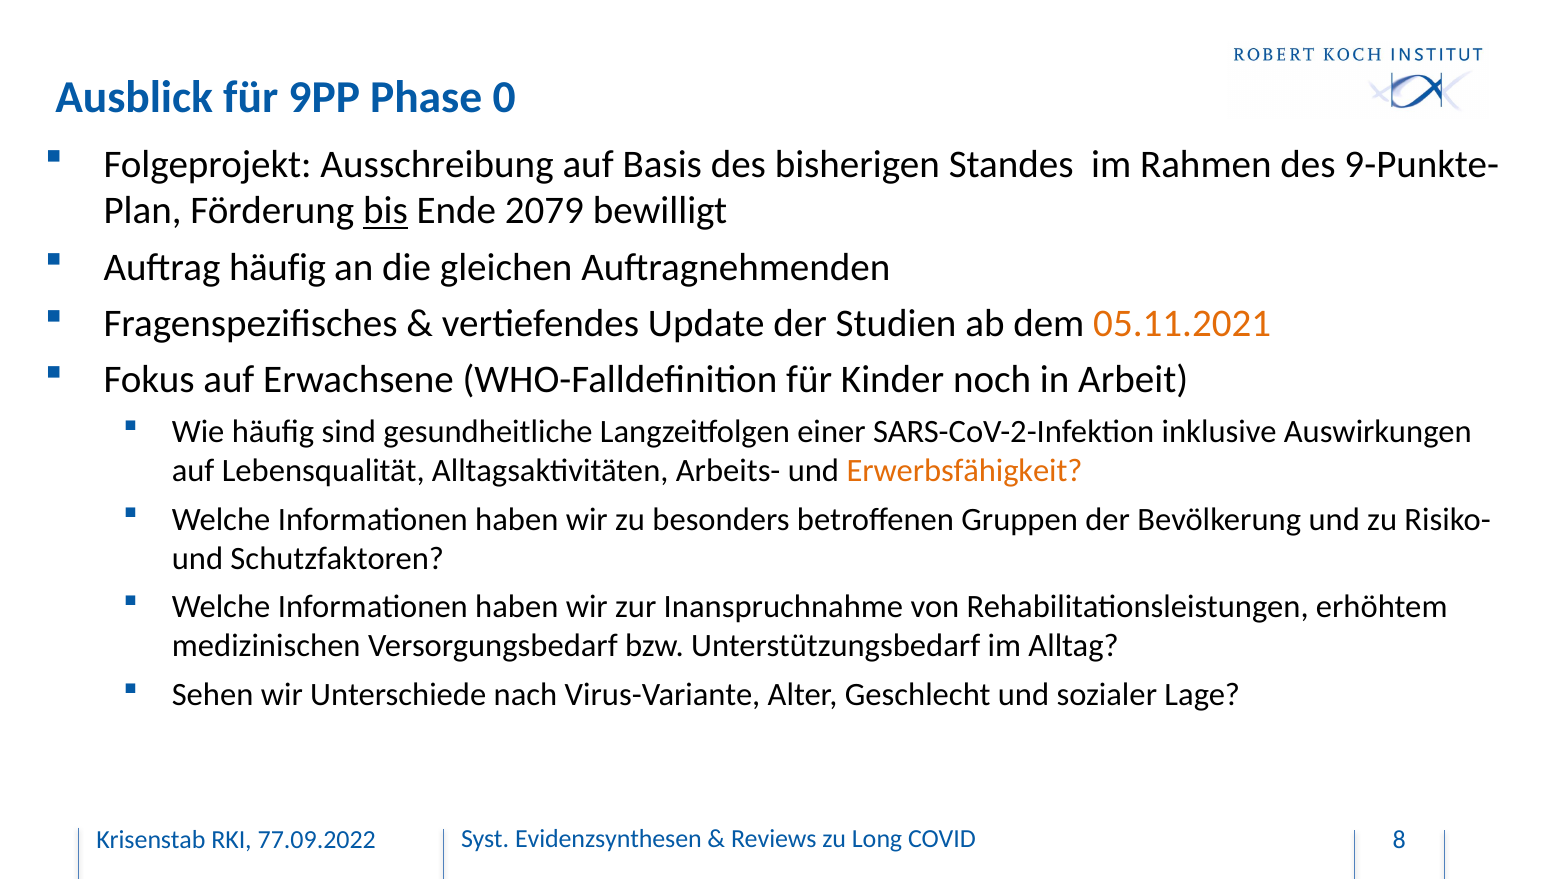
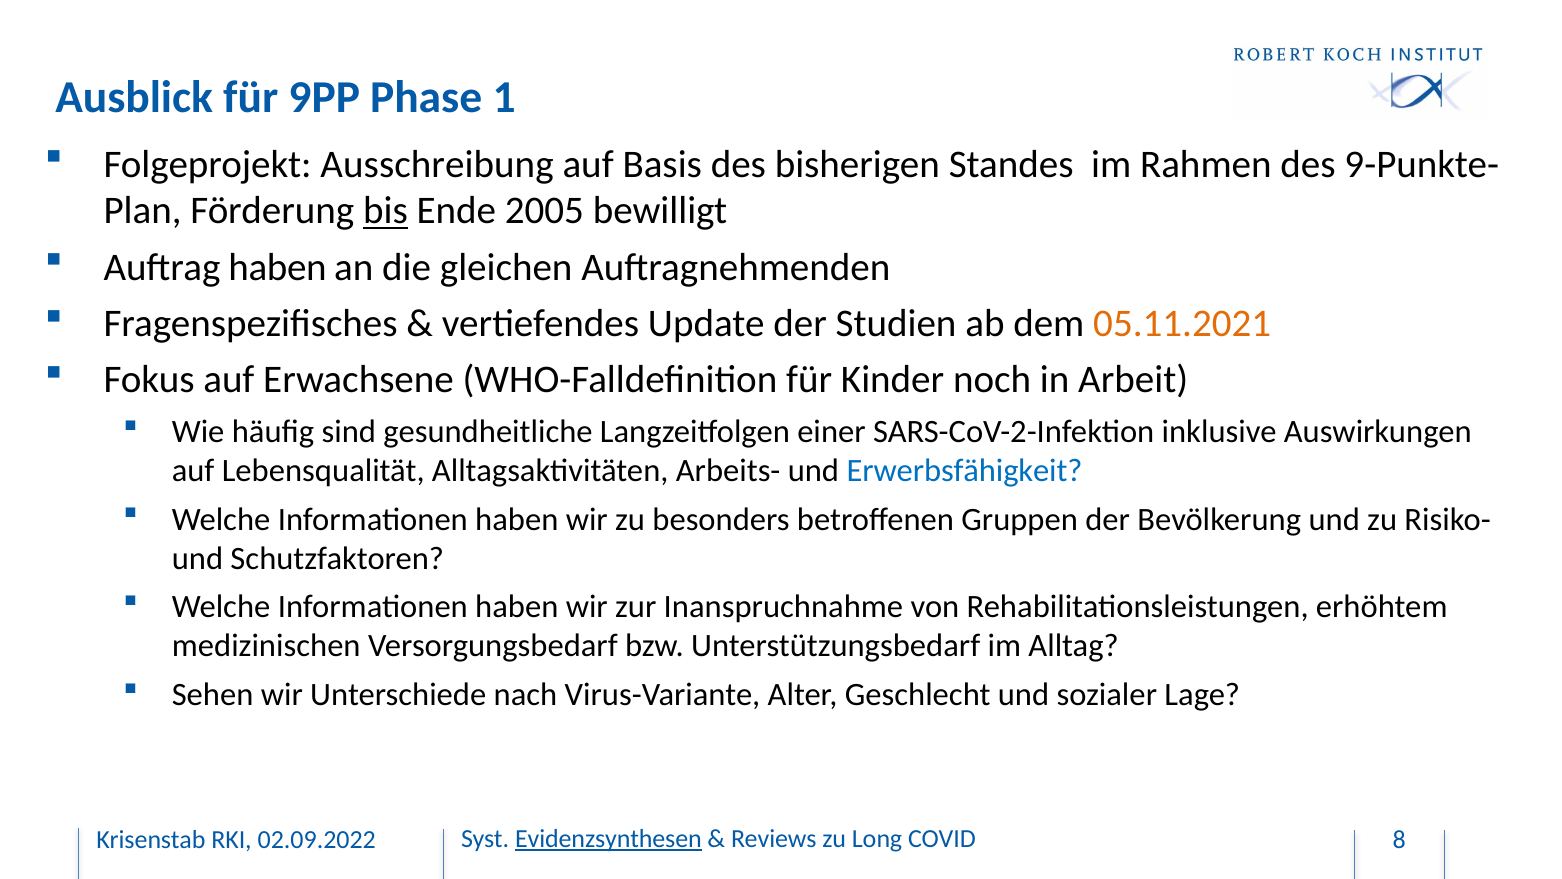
0: 0 -> 1
2079: 2079 -> 2005
Auftrag häufig: häufig -> haben
Erwerbsfähigkeit colour: orange -> blue
Evidenzsynthesen underline: none -> present
77.09.2022: 77.09.2022 -> 02.09.2022
